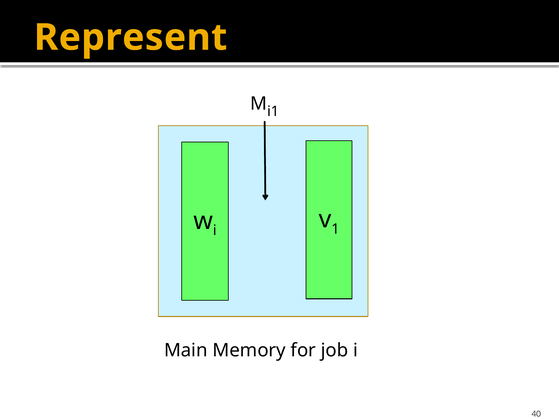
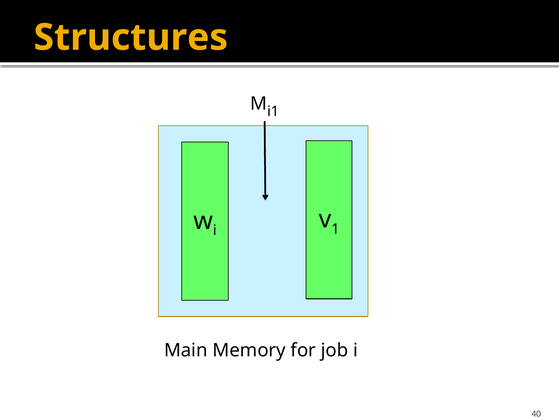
Represent: Represent -> Structures
